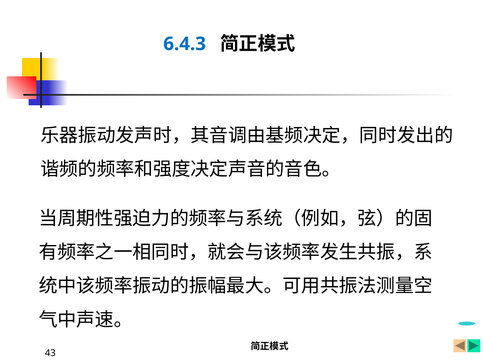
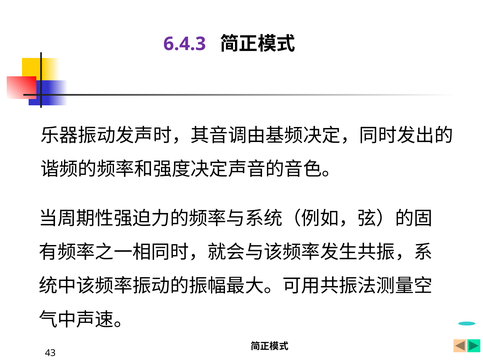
6.4.3 colour: blue -> purple
